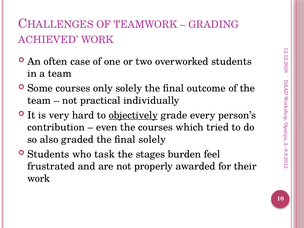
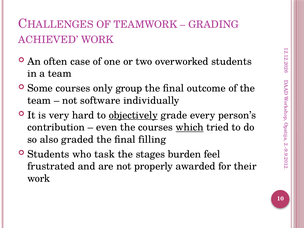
only solely: solely -> group
practical: practical -> software
which underline: none -> present
final solely: solely -> filling
